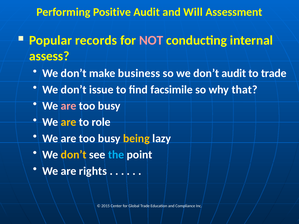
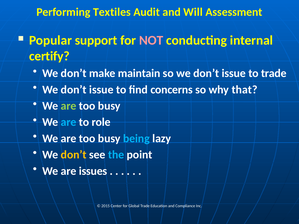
Positive: Positive -> Textiles
records: records -> support
assess: assess -> certify
business: business -> maintain
so we don’t audit: audit -> issue
facsimile: facsimile -> concerns
are at (69, 106) colour: pink -> light green
are at (69, 122) colour: yellow -> light blue
being colour: yellow -> light blue
rights: rights -> issues
